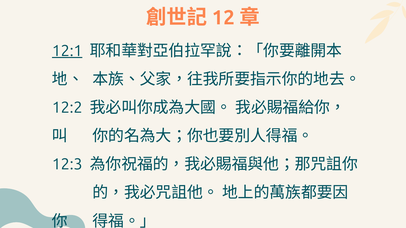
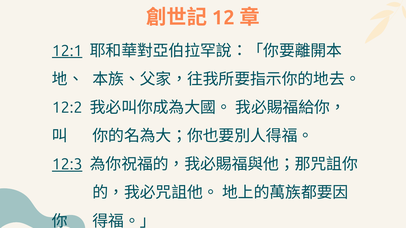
12:3 underline: none -> present
